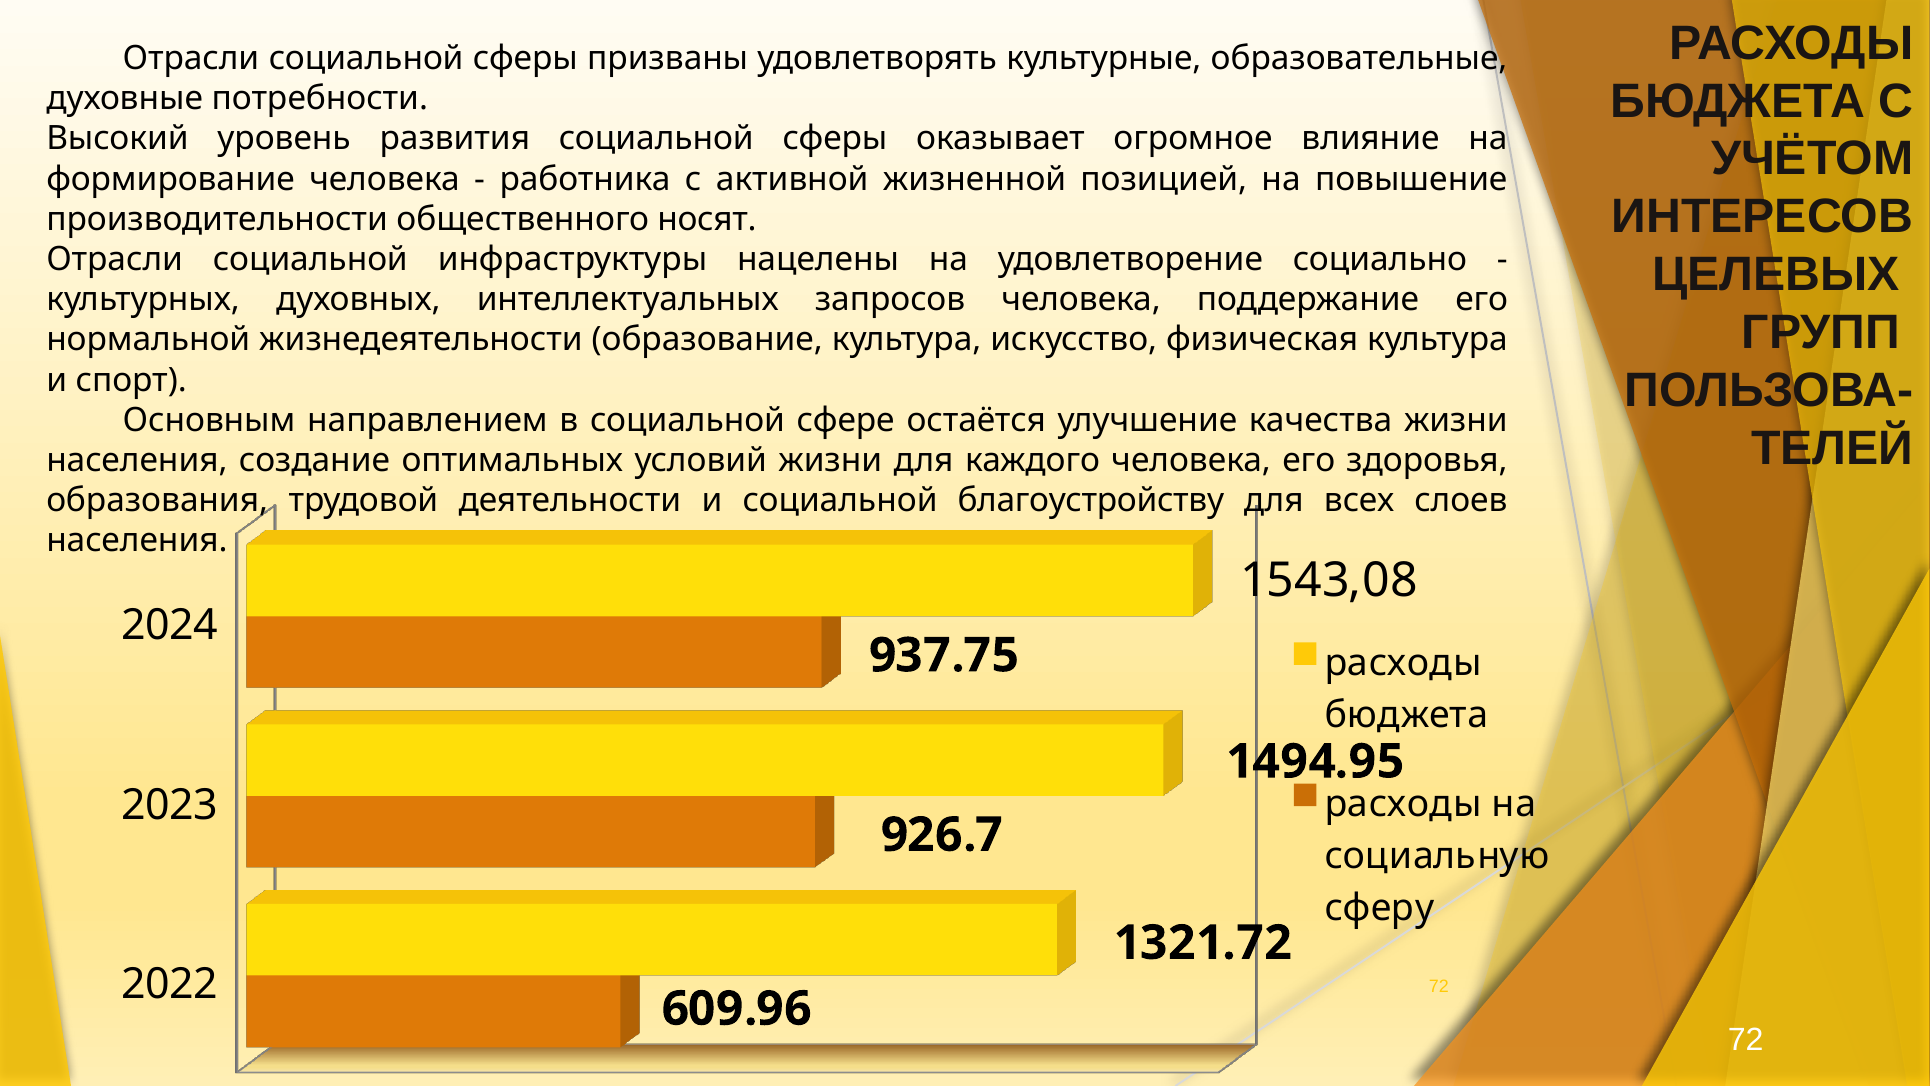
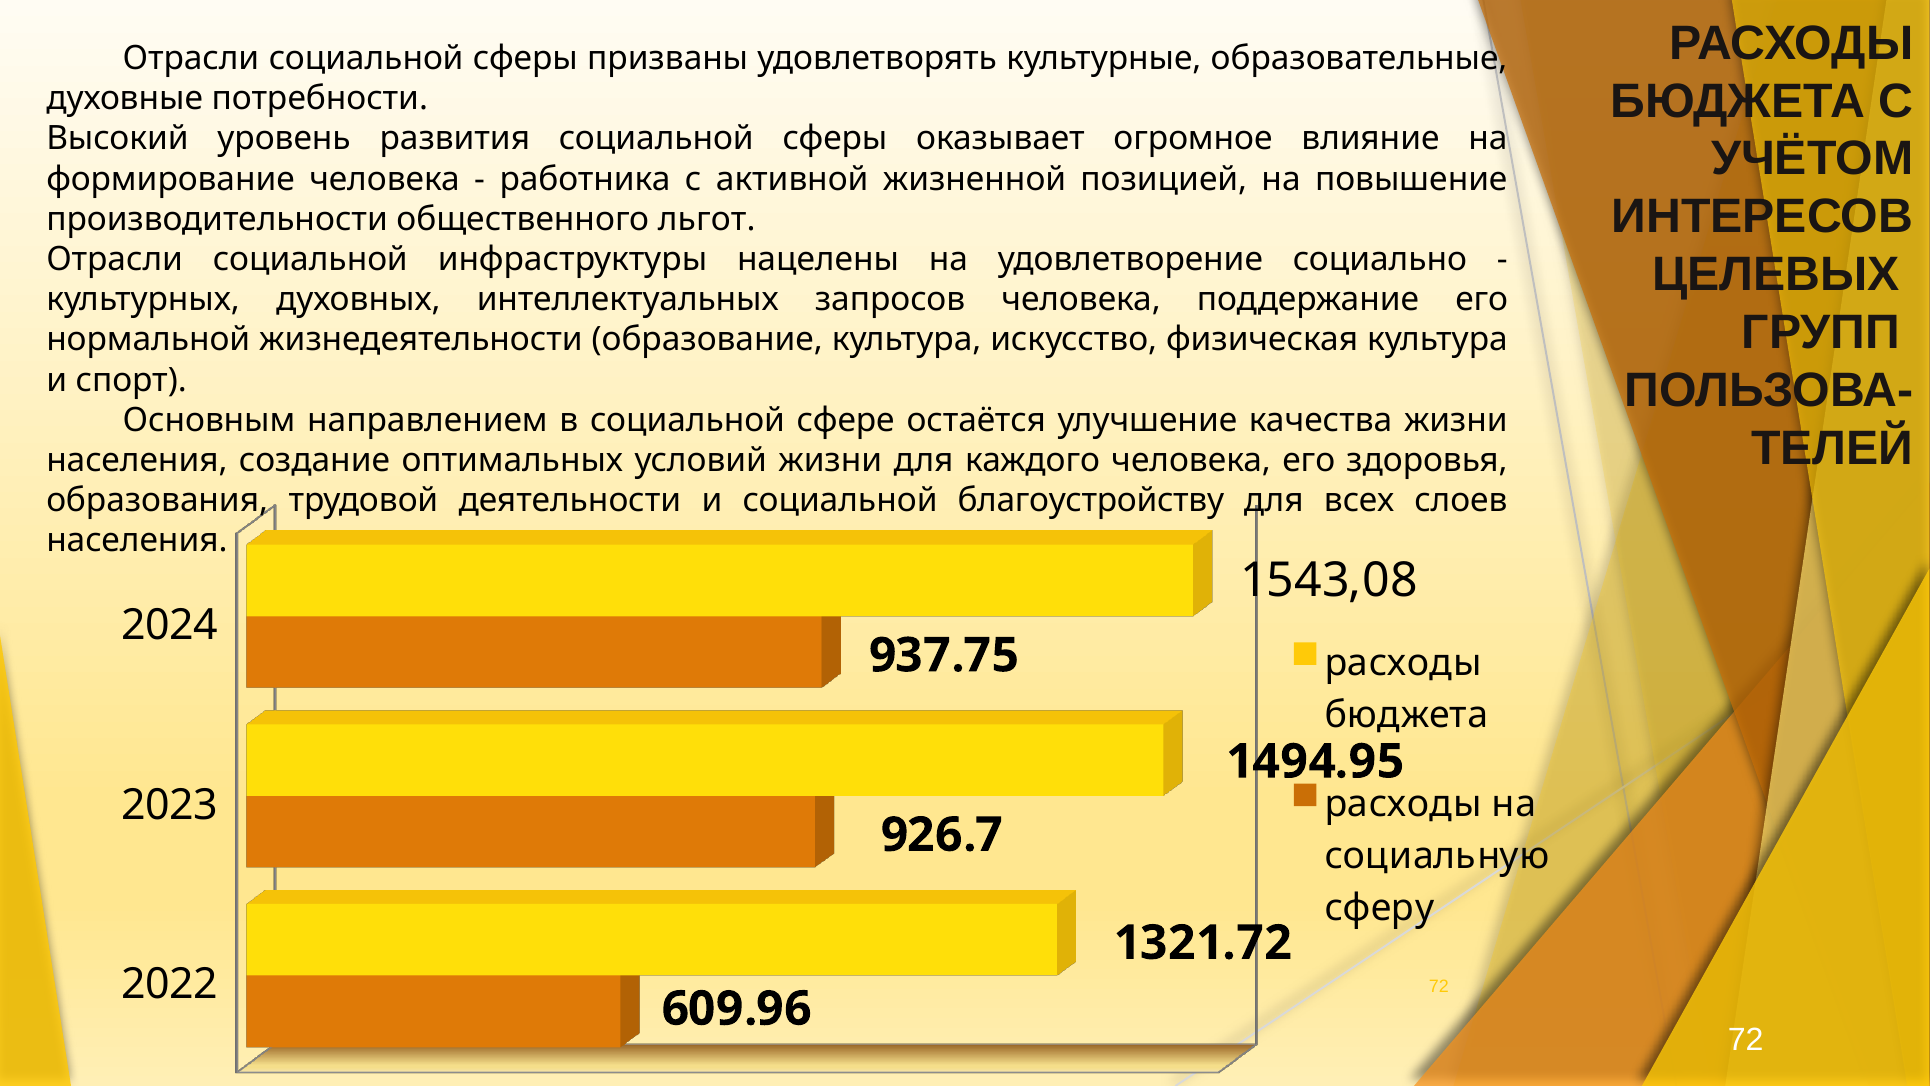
носят: носят -> льгот
